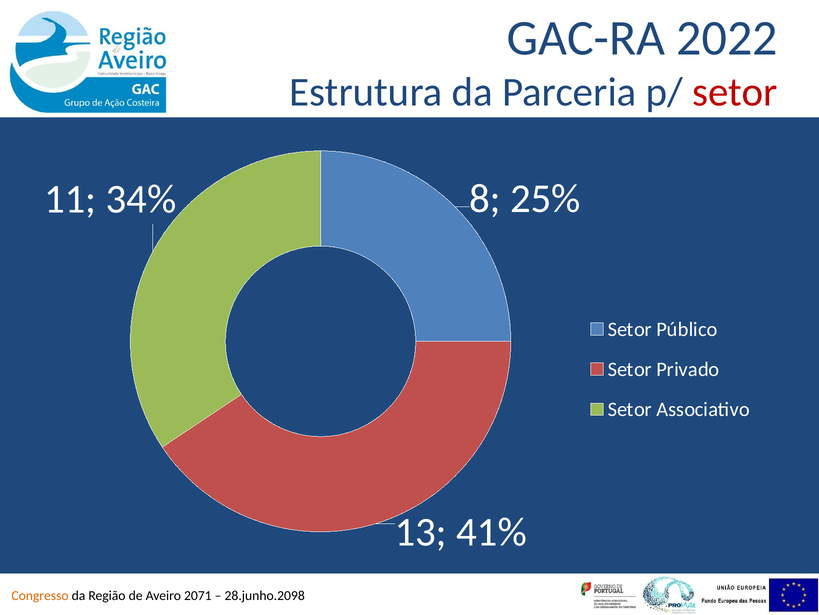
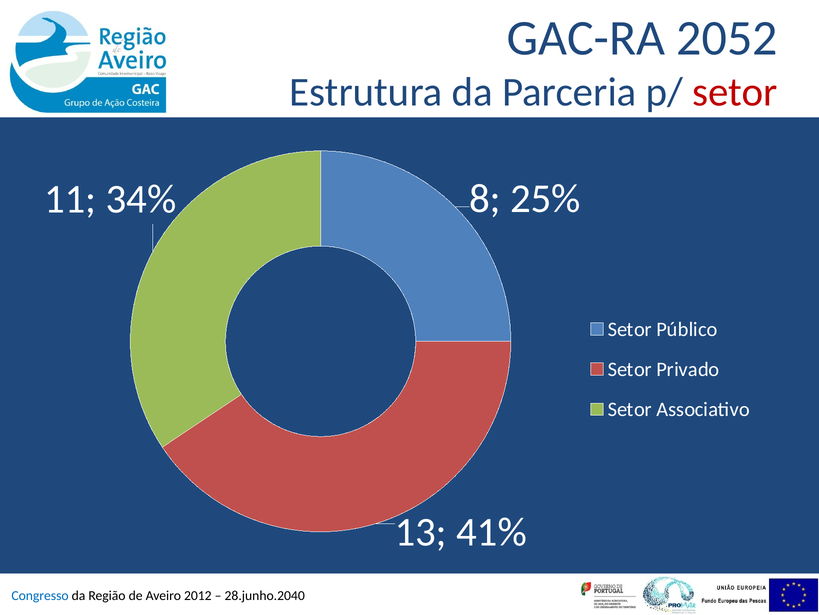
2022: 2022 -> 2052
Congresso colour: orange -> blue
2071: 2071 -> 2012
28.junho.2098: 28.junho.2098 -> 28.junho.2040
